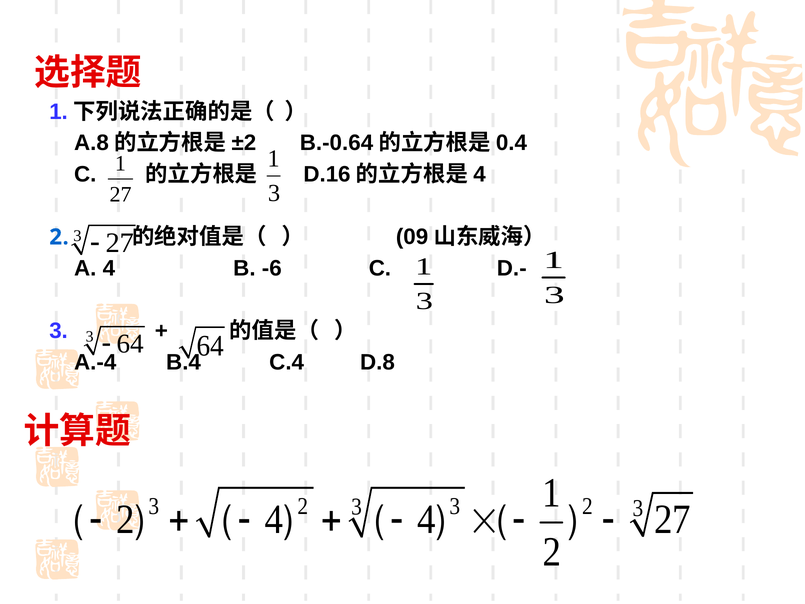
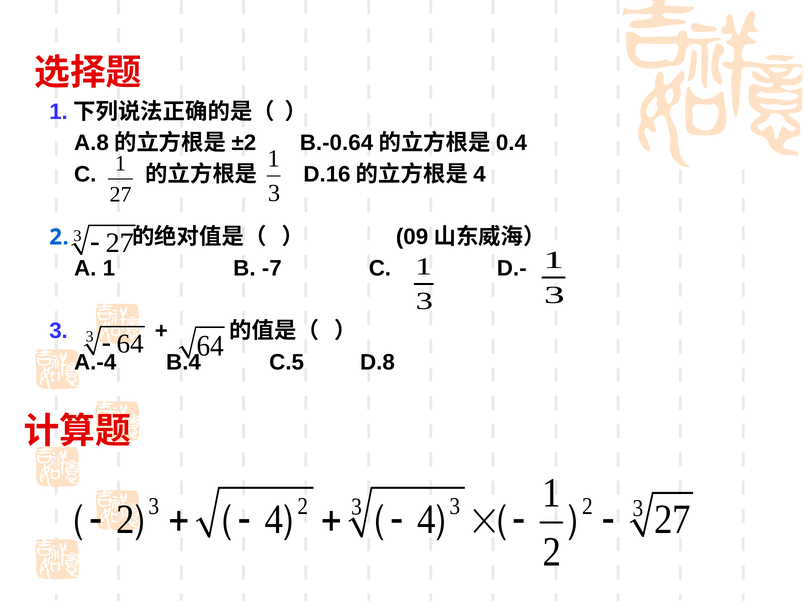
A 4: 4 -> 1
-6: -6 -> -7
C.4: C.4 -> C.5
